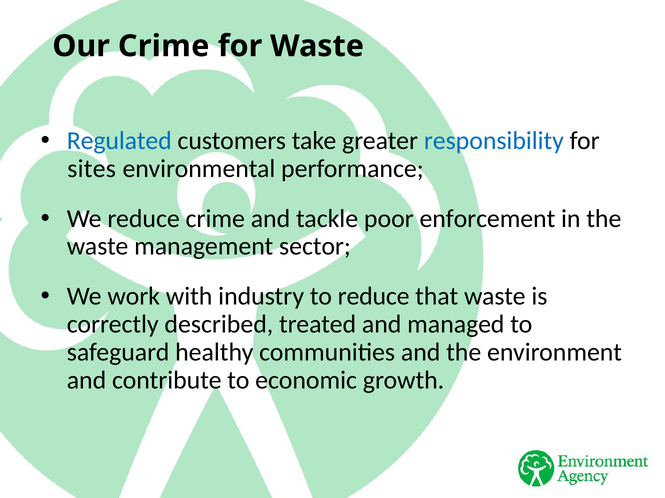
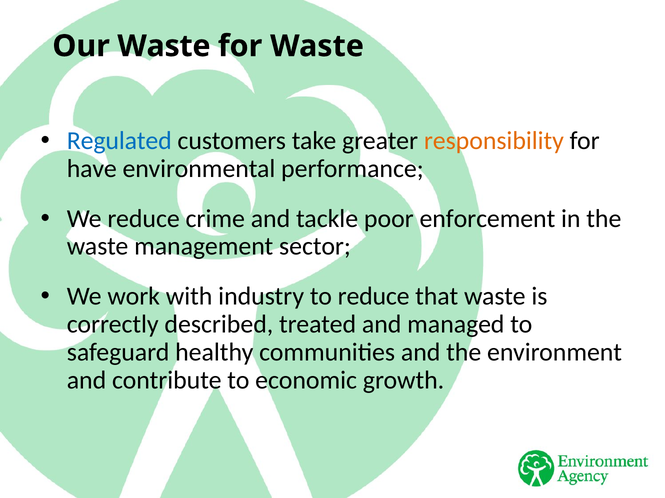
Our Crime: Crime -> Waste
responsibility colour: blue -> orange
sites: sites -> have
